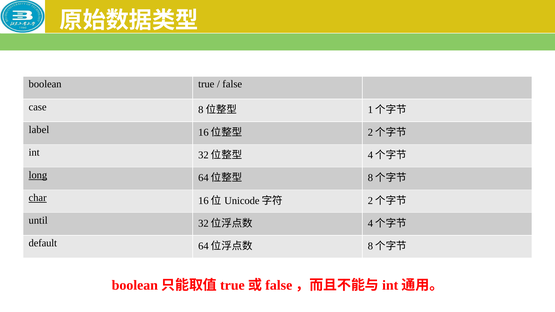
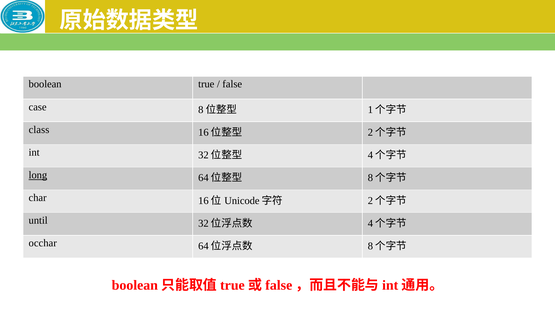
label: label -> class
char underline: present -> none
default: default -> occhar
